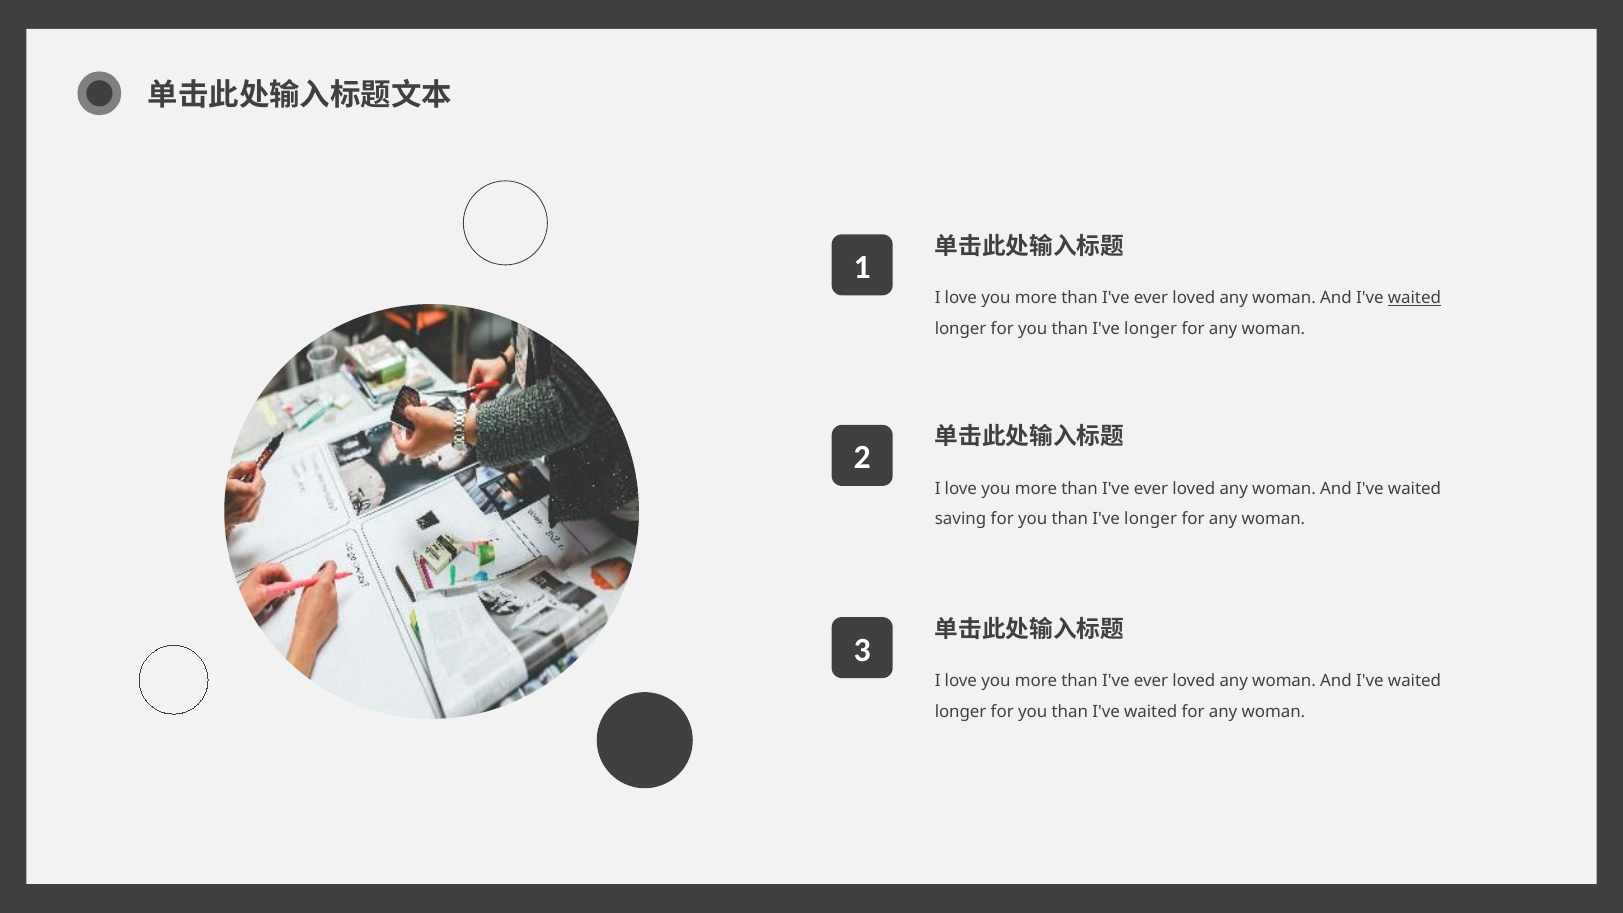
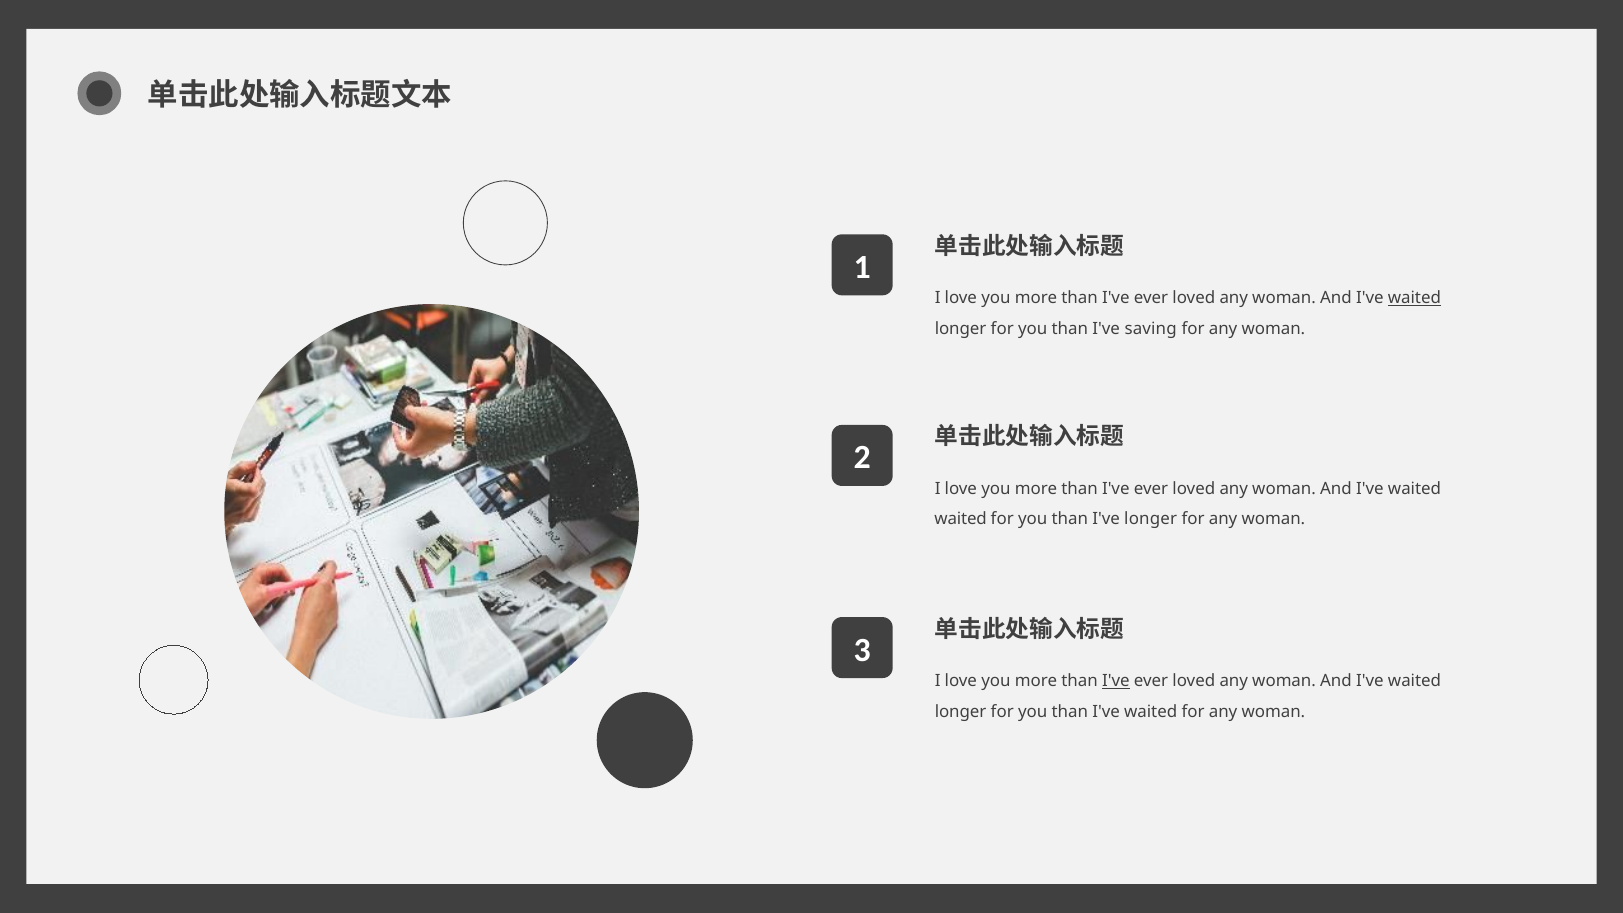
longer at (1151, 329): longer -> saving
saving at (961, 519): saving -> waited
I've at (1116, 681) underline: none -> present
